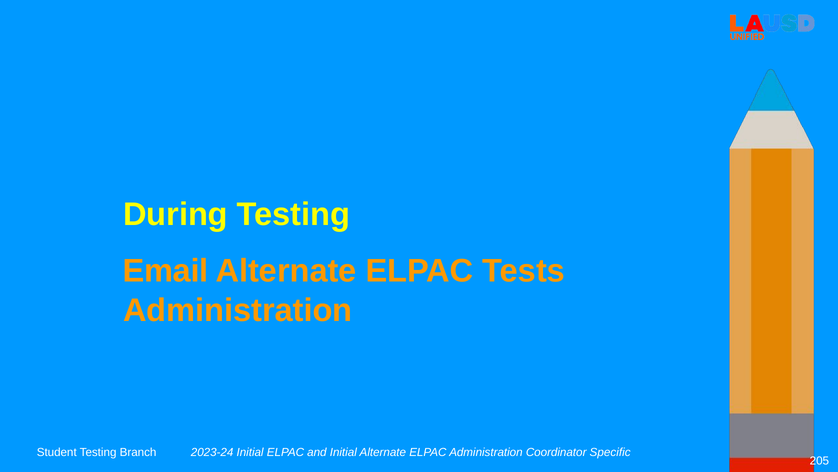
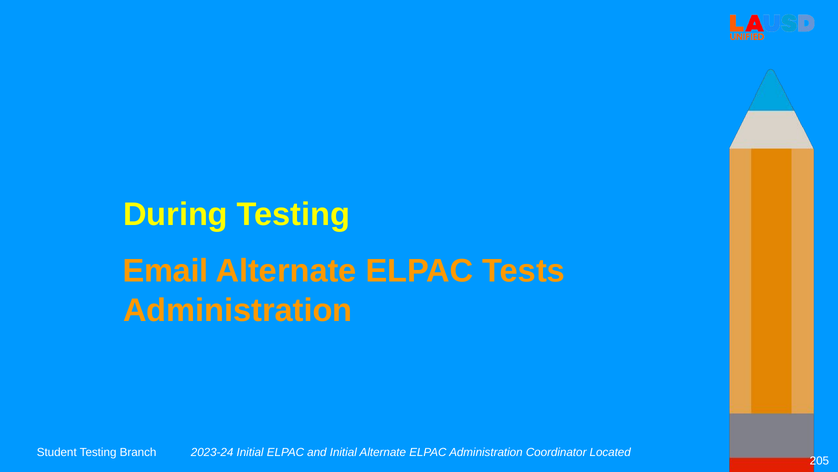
Specific: Specific -> Located
